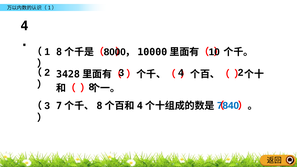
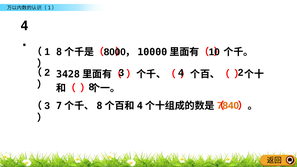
7840 colour: blue -> orange
